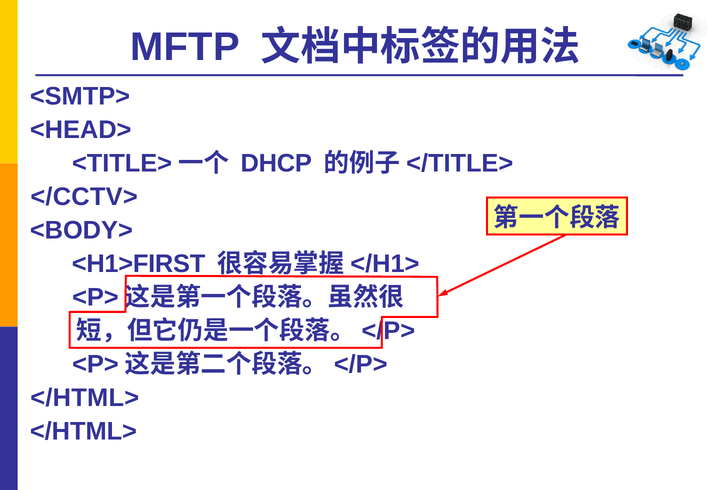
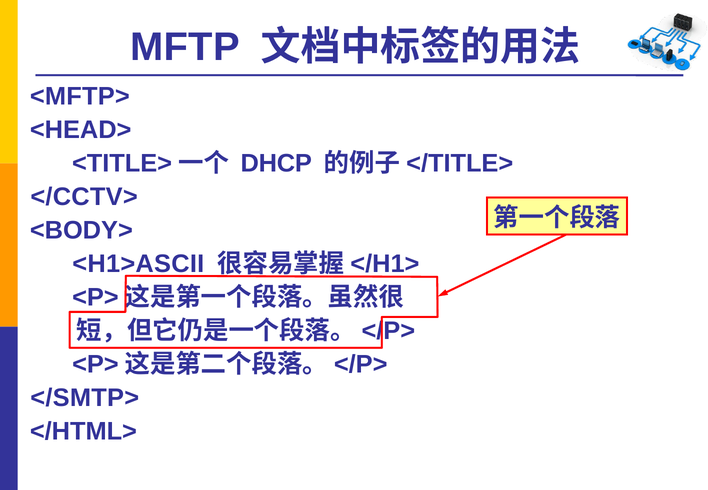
<SMTP>: <SMTP> -> <MFTP>
<H1>FIRST: <H1>FIRST -> <H1>ASCII
</HTML> at (85, 398): </HTML> -> </SMTP>
